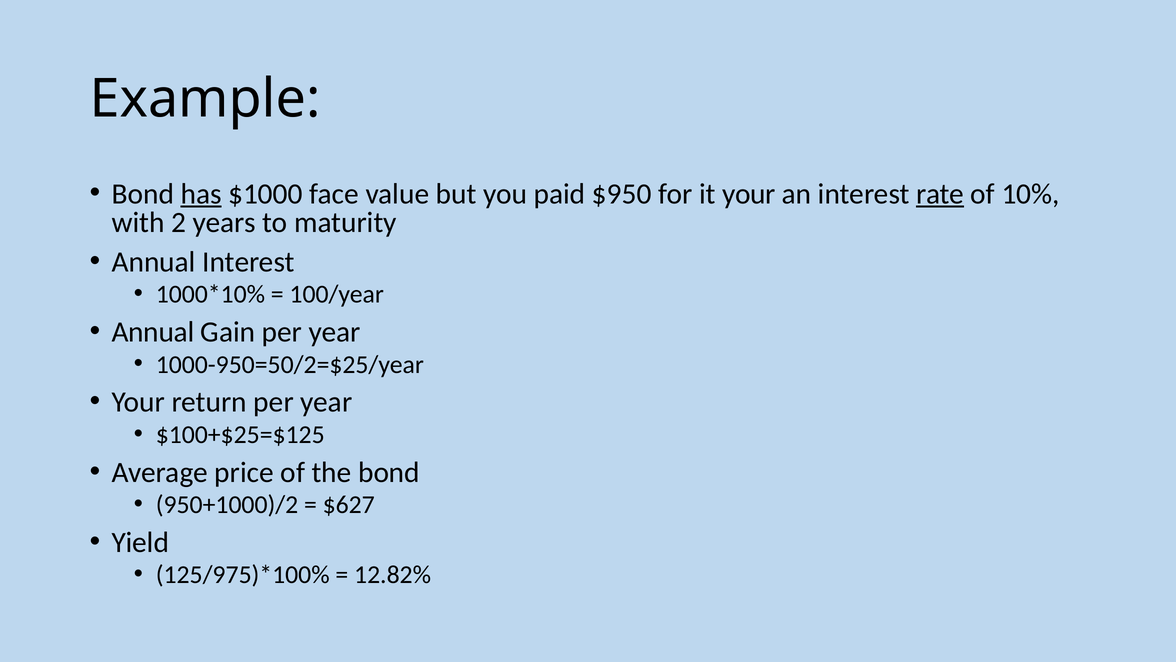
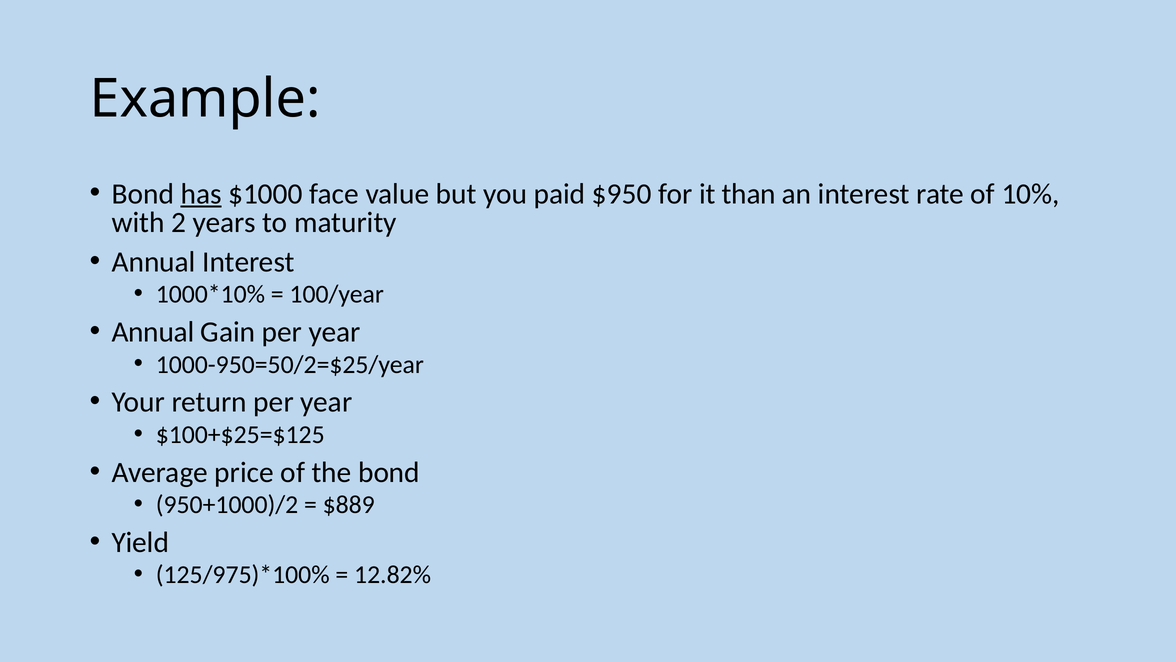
it your: your -> than
rate underline: present -> none
$627: $627 -> $889
